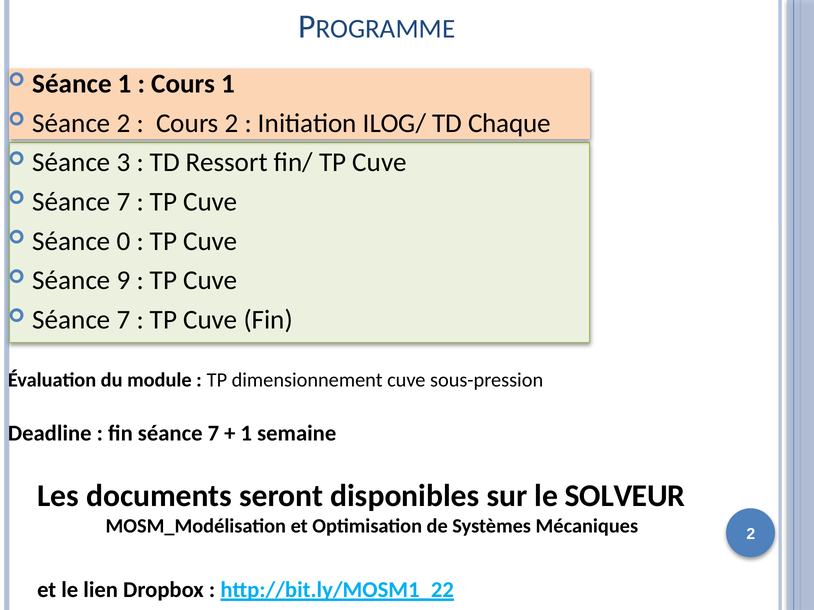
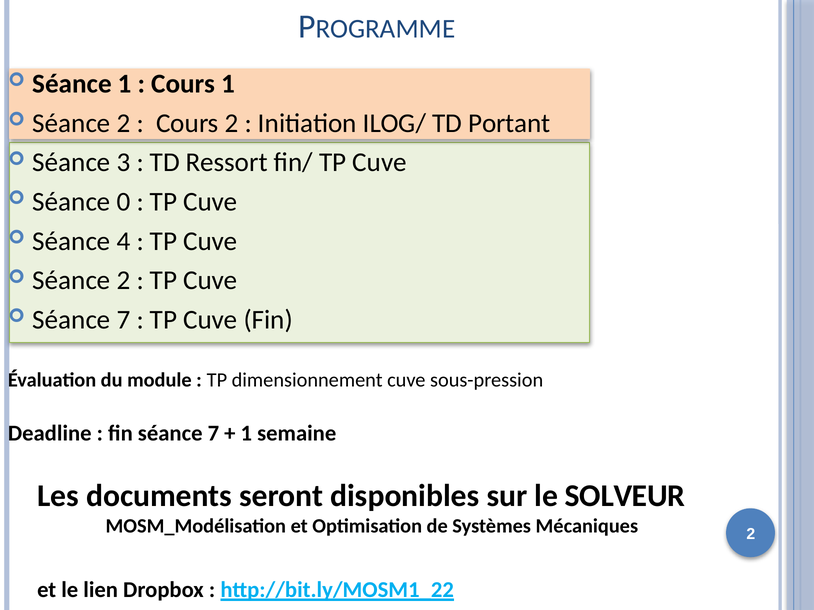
Chaque: Chaque -> Portant
7 at (124, 202): 7 -> 0
0: 0 -> 4
9 at (124, 281): 9 -> 2
